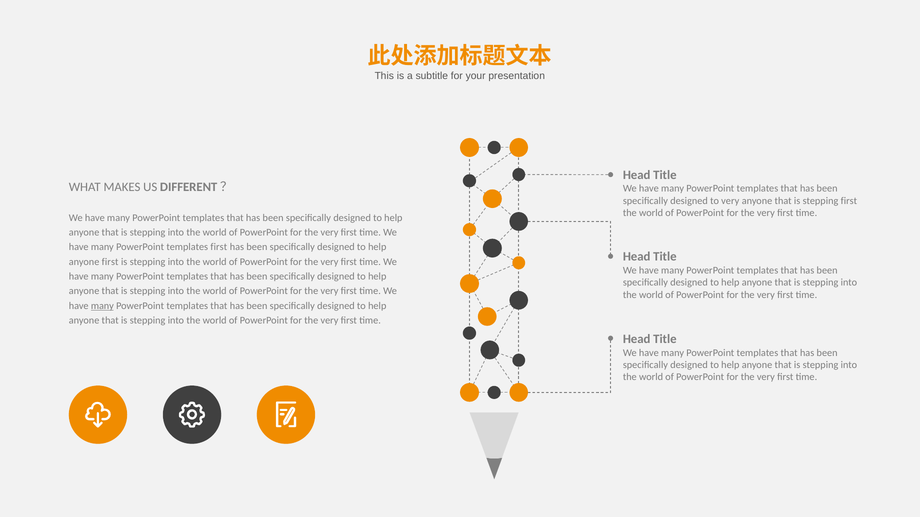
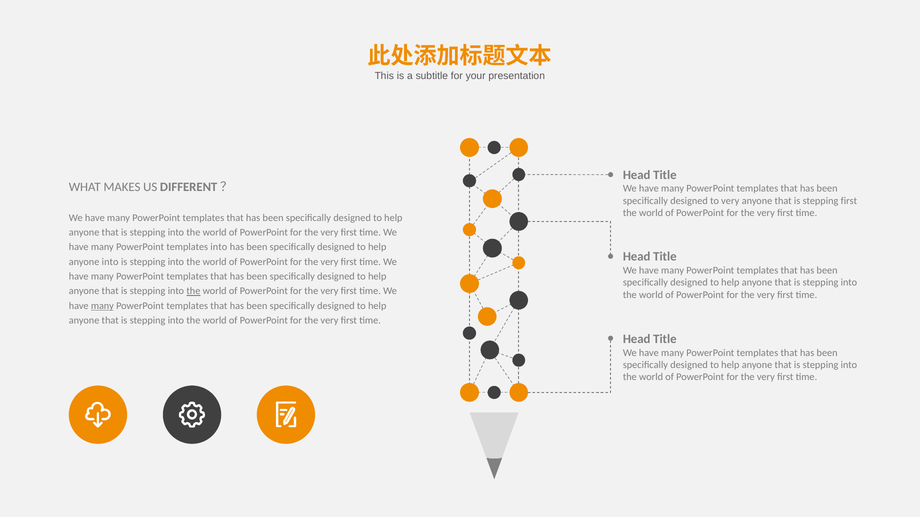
templates first: first -> into
anyone first: first -> into
the at (193, 291) underline: none -> present
